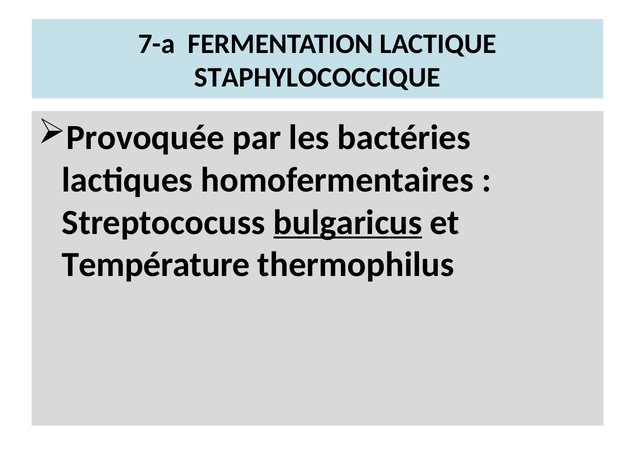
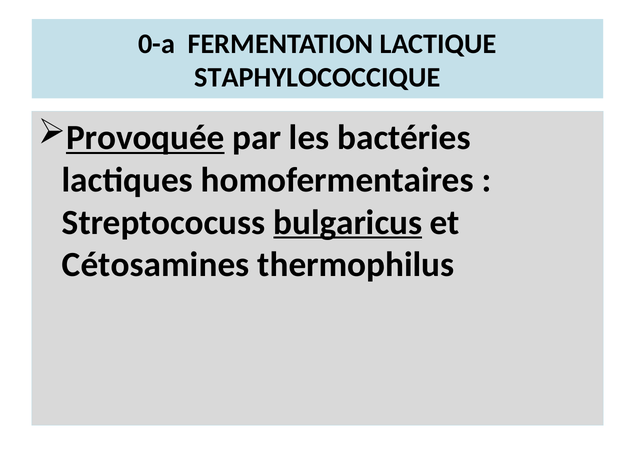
7-a: 7-a -> 0-a
Provoquée underline: none -> present
Température: Température -> Cétosamines
